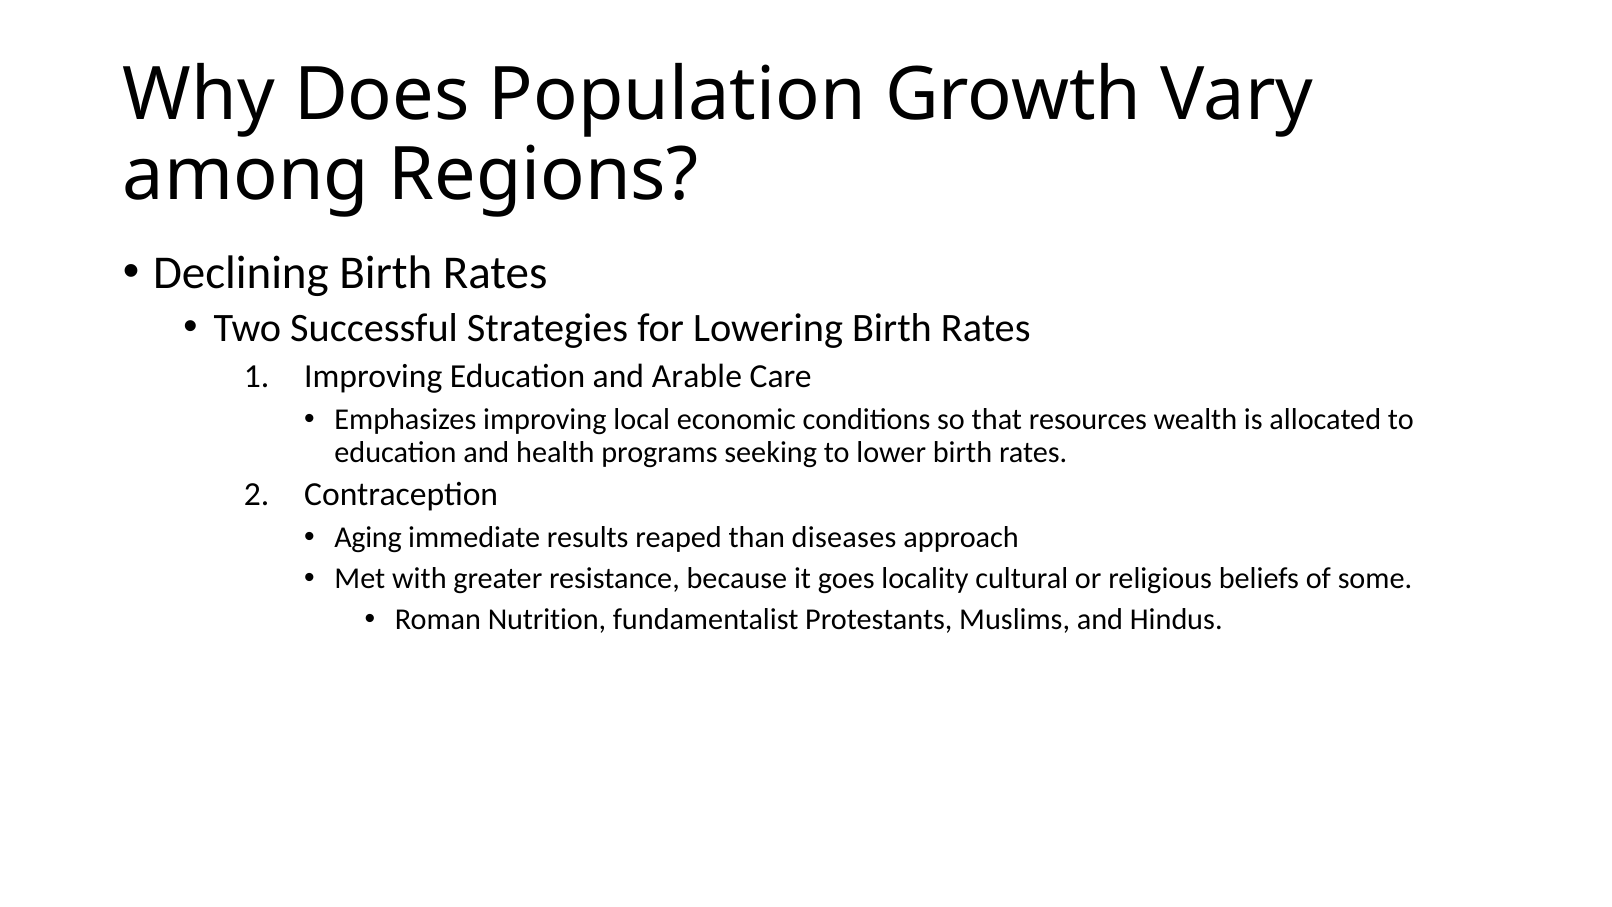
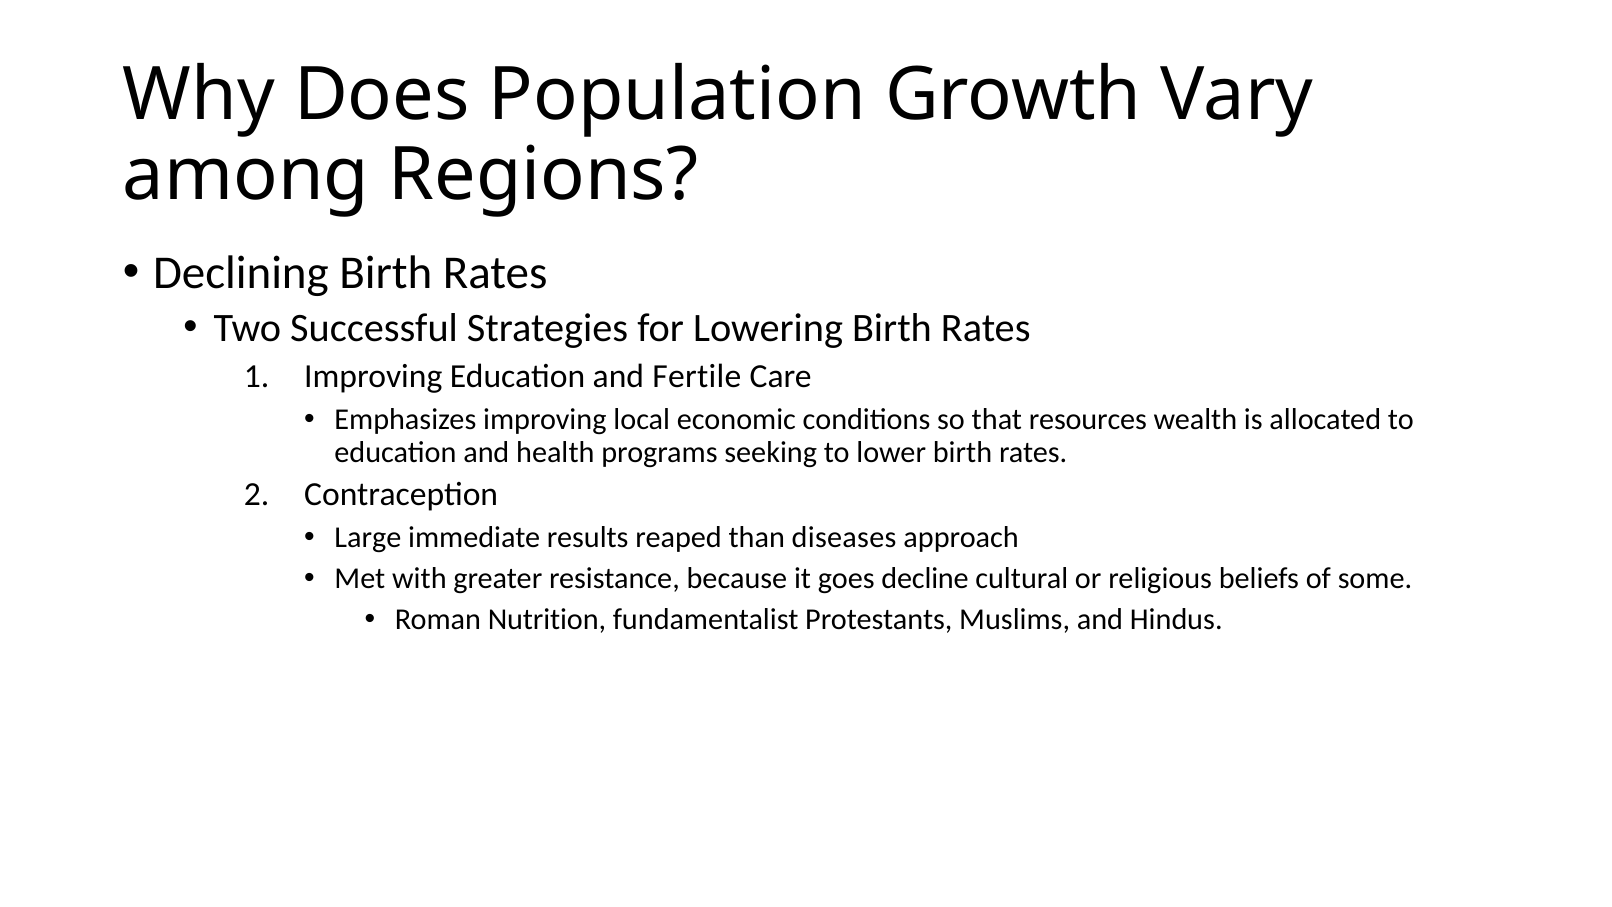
Arable: Arable -> Fertile
Aging: Aging -> Large
locality: locality -> decline
